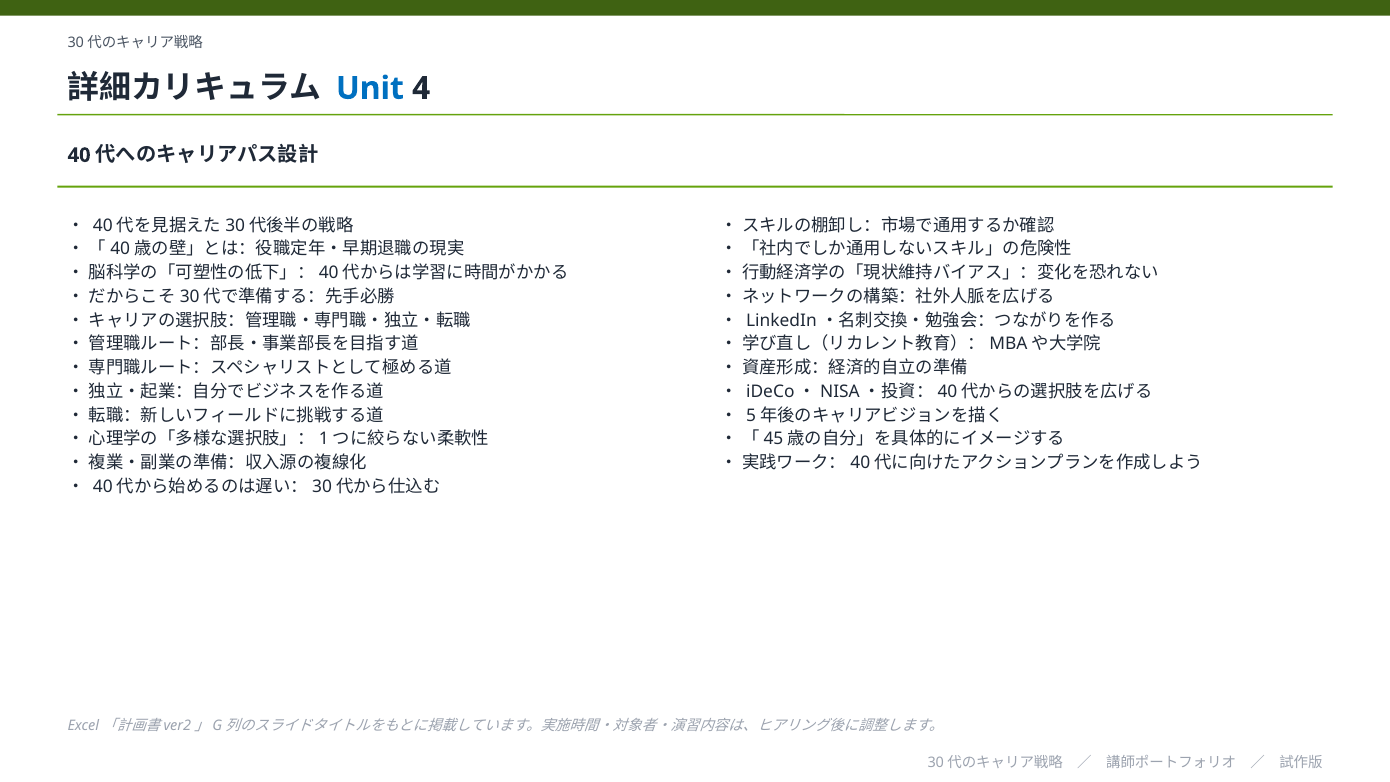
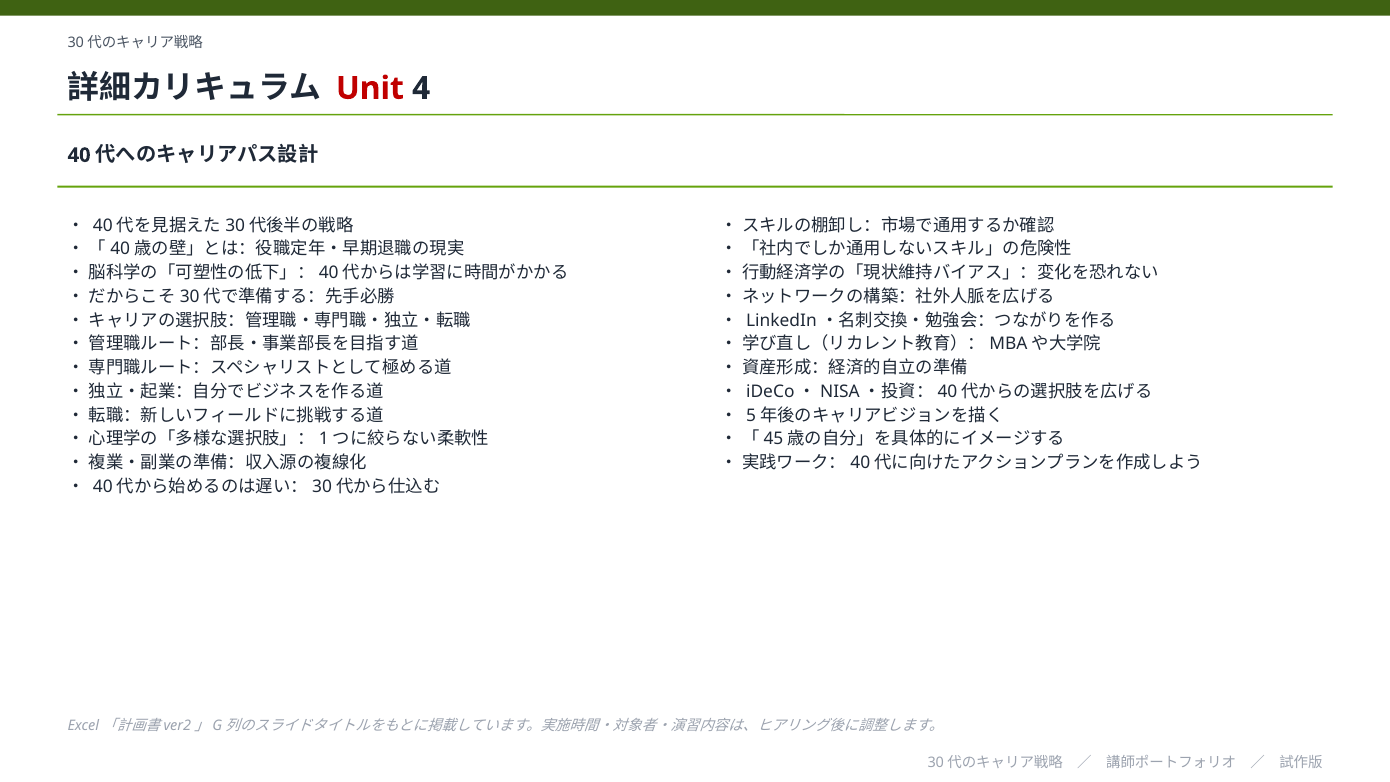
Unit colour: blue -> red
